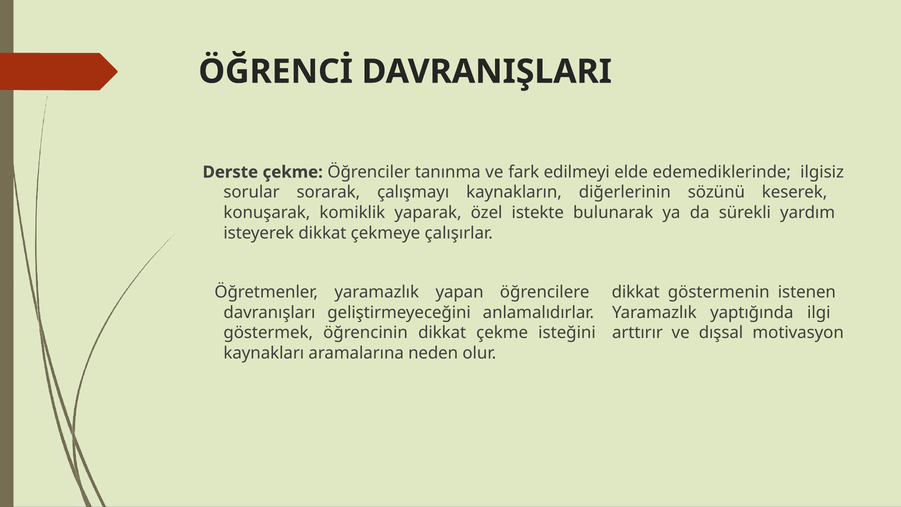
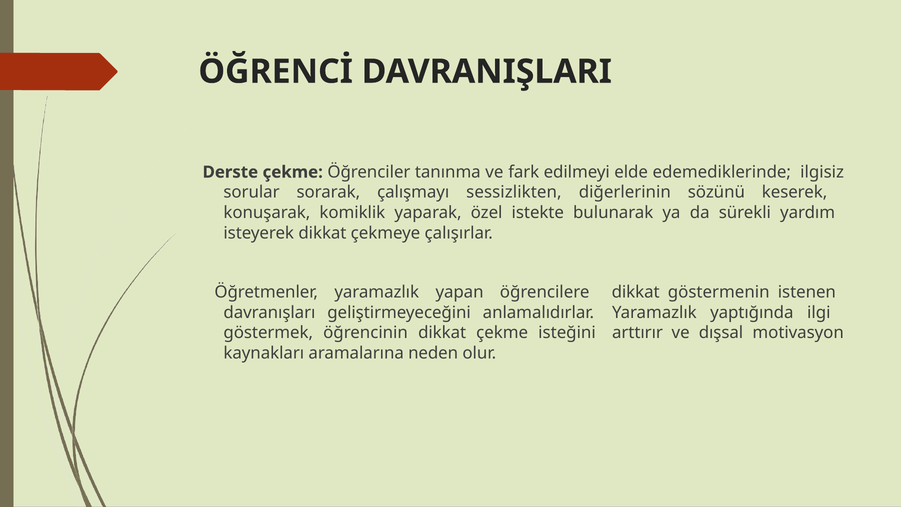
kaynakların: kaynakların -> sessizlikten
